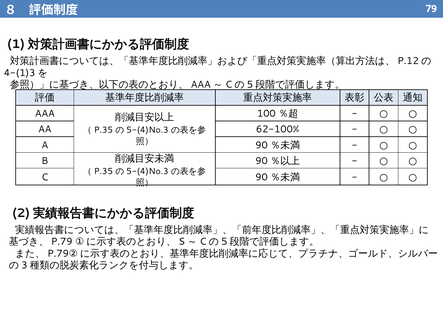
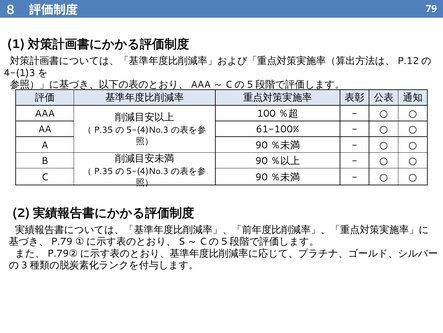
62-100%: 62-100% -> 61-100%
